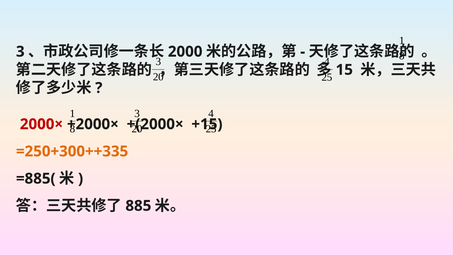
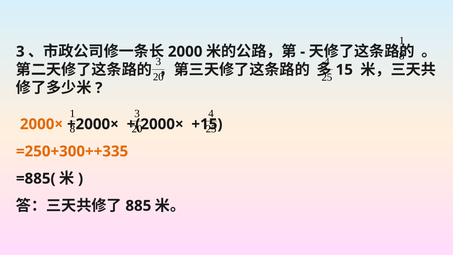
2000× colour: red -> orange
